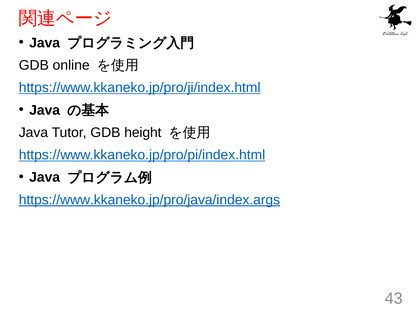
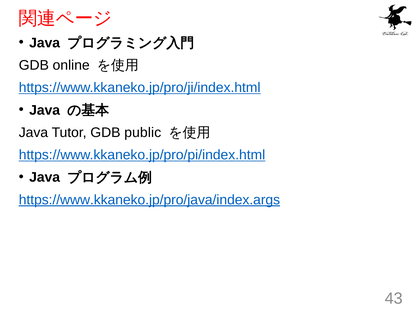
height: height -> public
